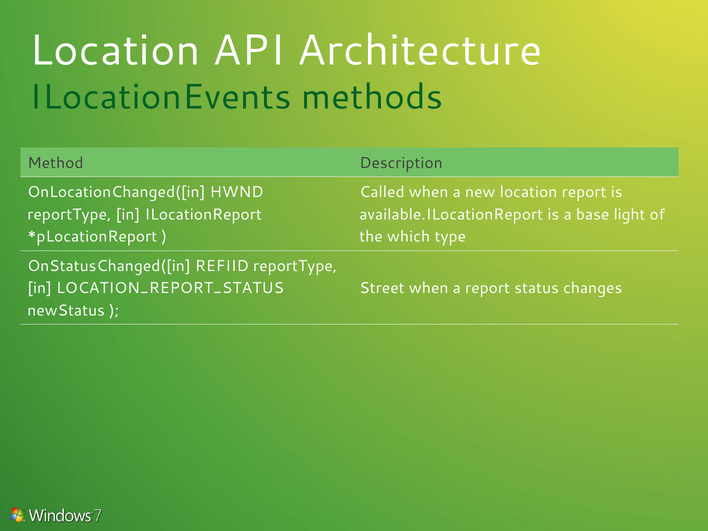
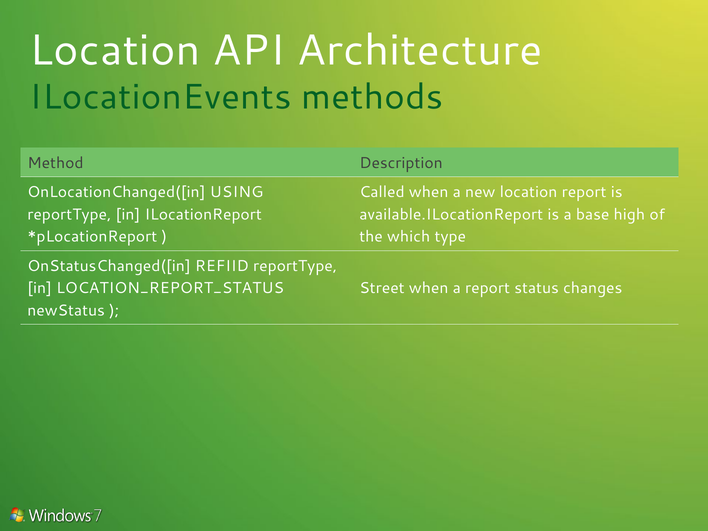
HWND: HWND -> USING
light: light -> high
